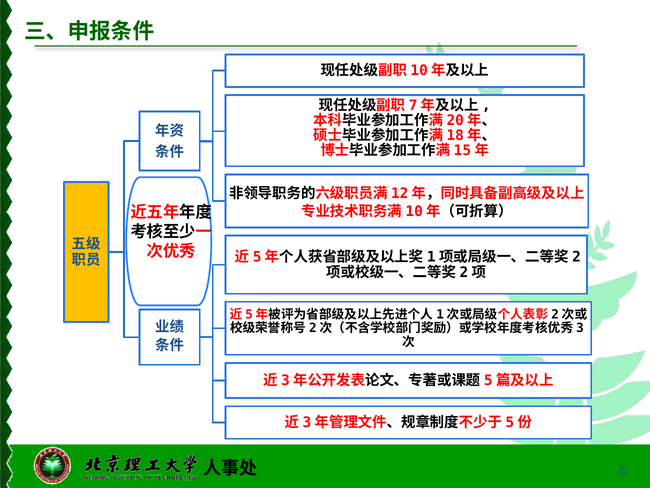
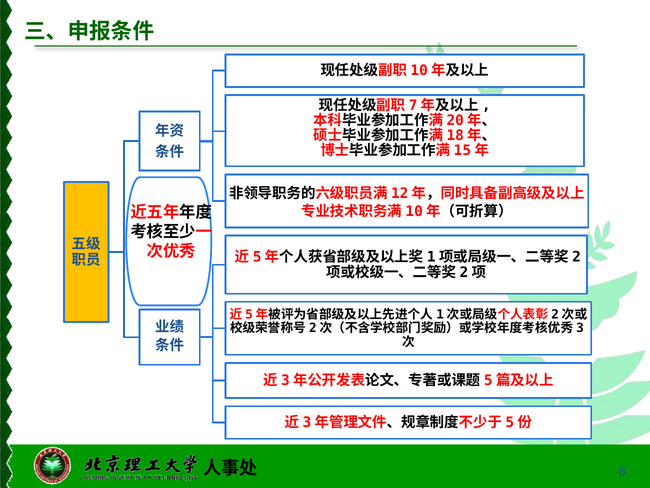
6: 6 -> 8
